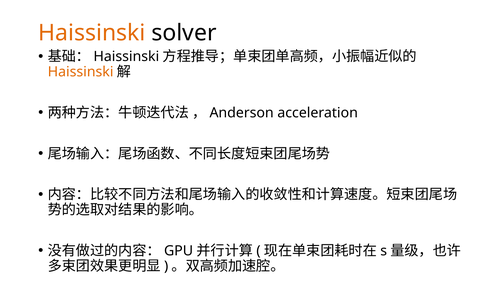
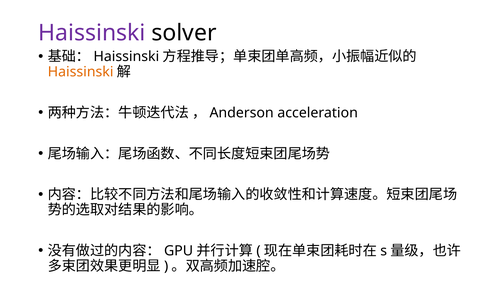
Haissinski at (92, 33) colour: orange -> purple
